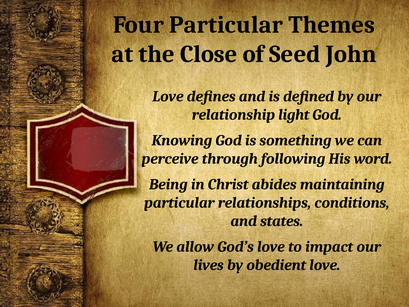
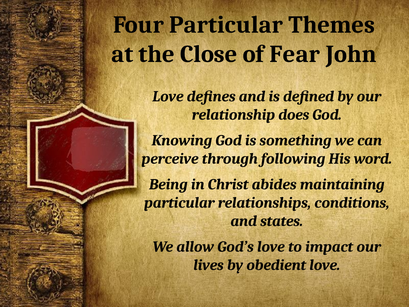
Seed: Seed -> Fear
light: light -> does
